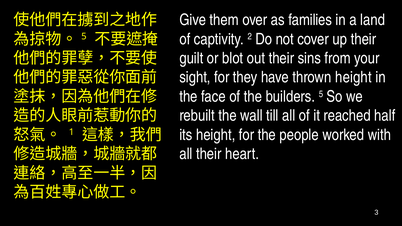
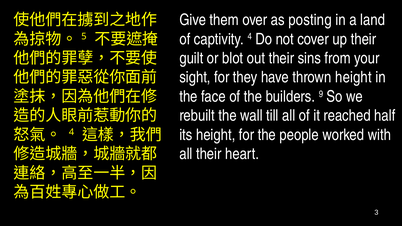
families: families -> posting
captivity 2: 2 -> 4
5: 5 -> 9
1 at (71, 132): 1 -> 4
